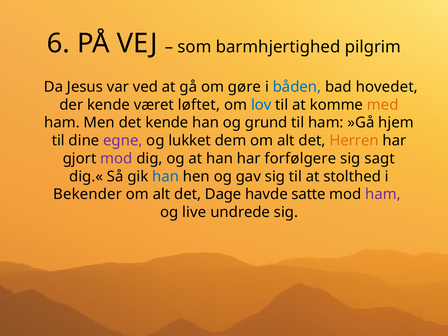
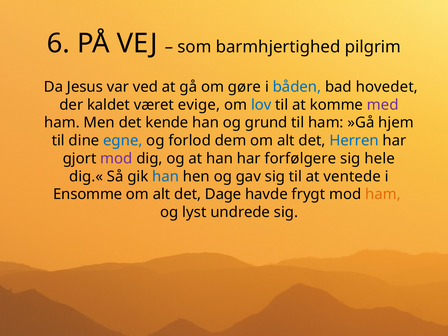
der kende: kende -> kaldet
løftet: løftet -> evige
med colour: orange -> purple
egne colour: purple -> blue
lukket: lukket -> forlod
Herren colour: orange -> blue
sagt: sagt -> hele
stolthed: stolthed -> ventede
Bekender: Bekender -> Ensomme
satte: satte -> frygt
ham at (383, 194) colour: purple -> orange
live: live -> lyst
